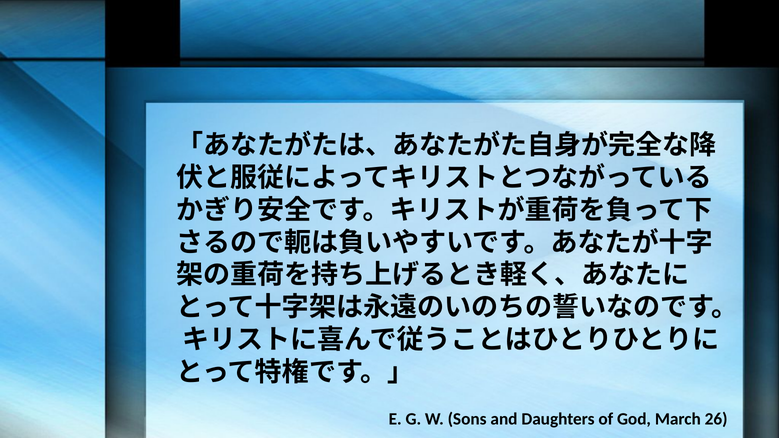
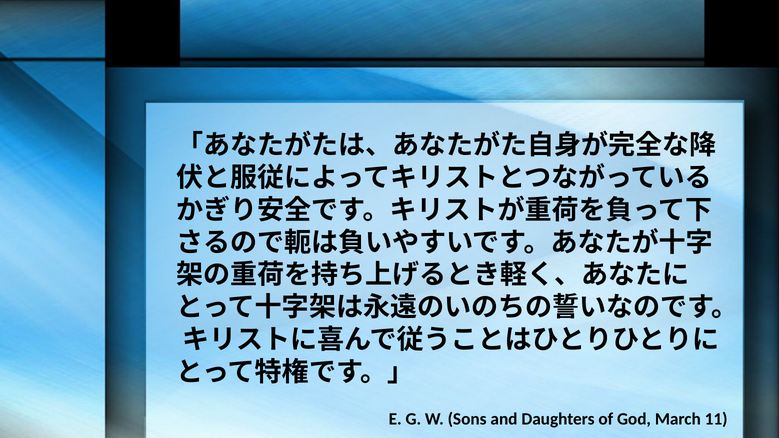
26: 26 -> 11
